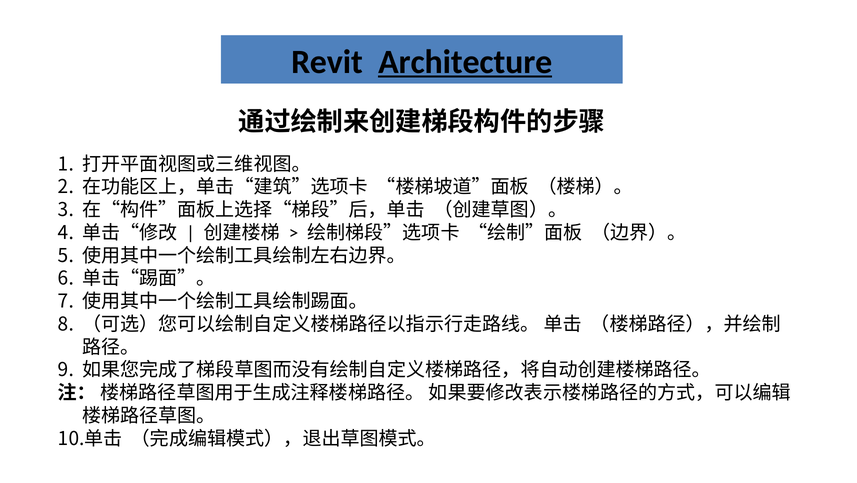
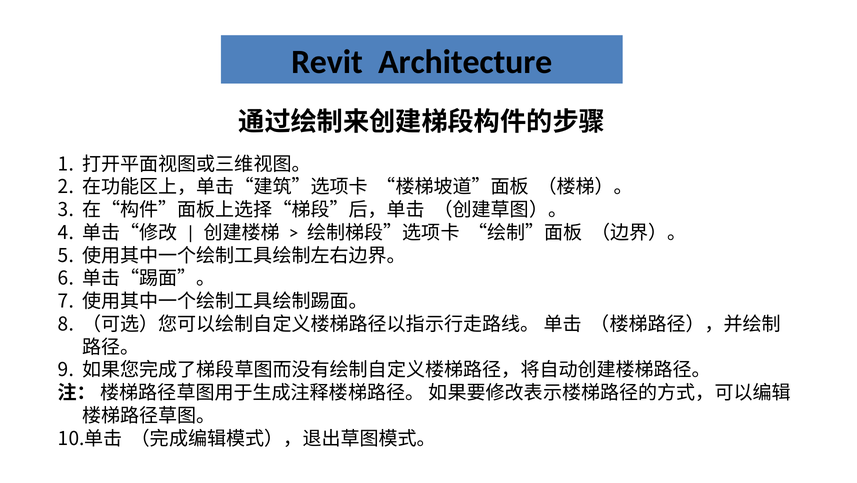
Architecture underline: present -> none
